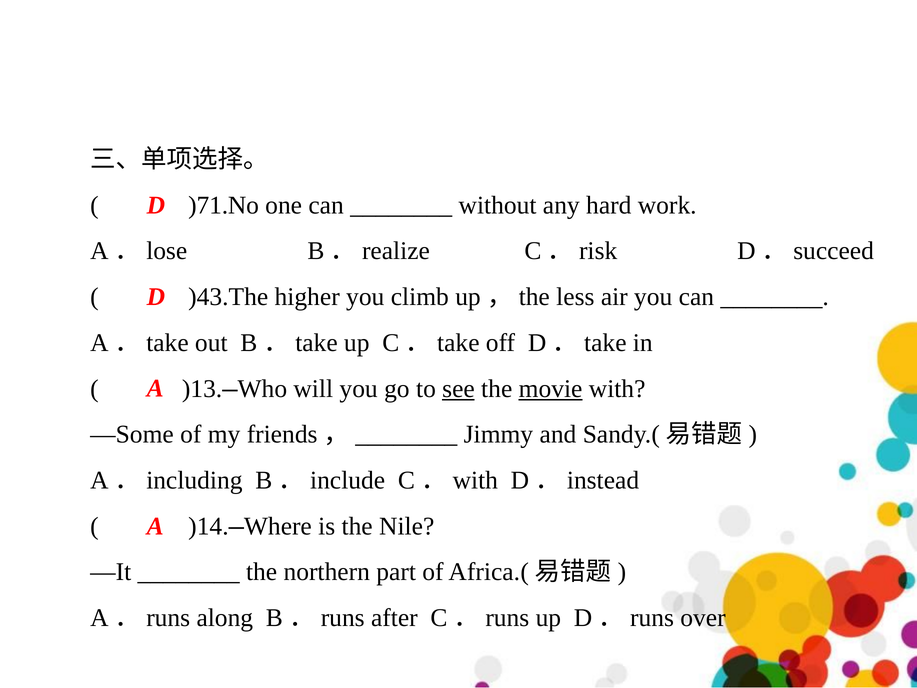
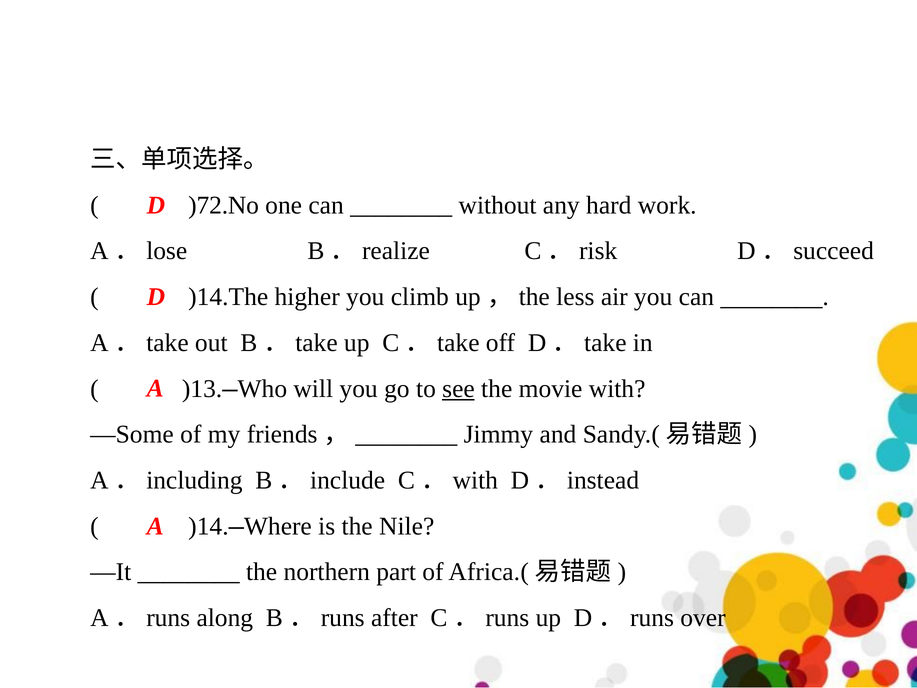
)71.No: )71.No -> )72.No
)43.The: )43.The -> )14.The
movie underline: present -> none
